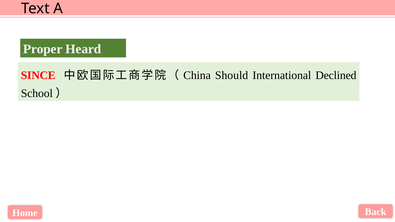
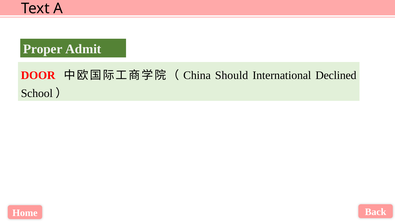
Heard: Heard -> Admit
SINCE: SINCE -> DOOR
